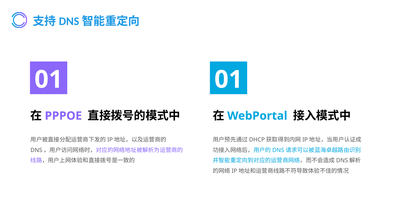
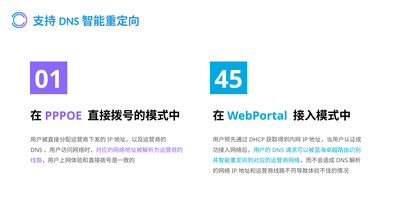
01 01: 01 -> 45
